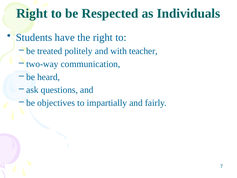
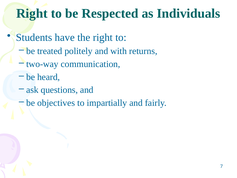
teacher: teacher -> returns
